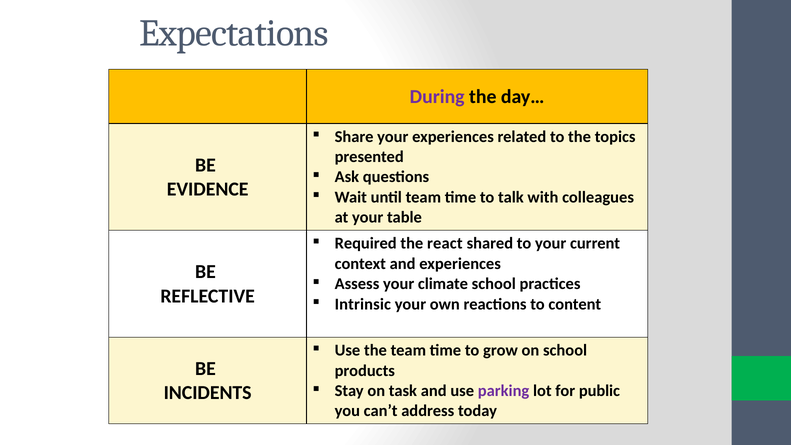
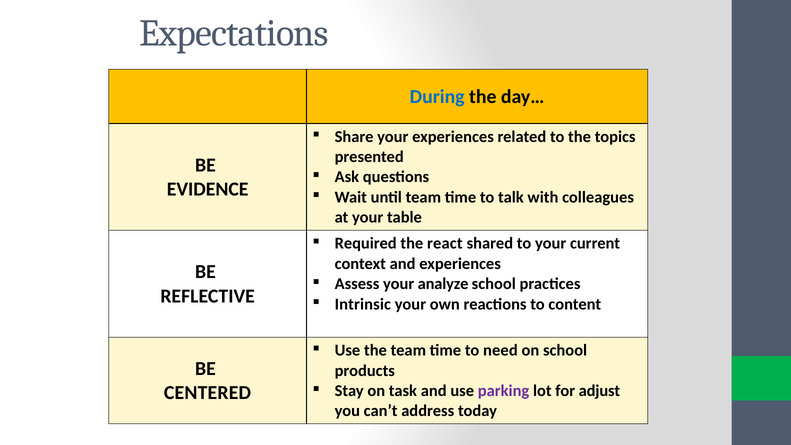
During colour: purple -> blue
climate: climate -> analyze
grow: grow -> need
public: public -> adjust
INCIDENTS: INCIDENTS -> CENTERED
